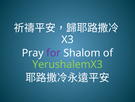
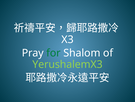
for colour: purple -> green
